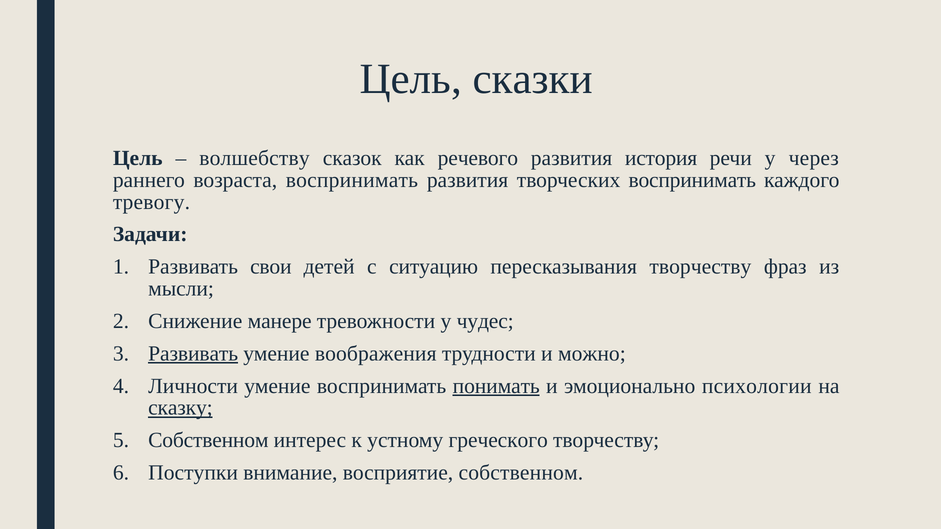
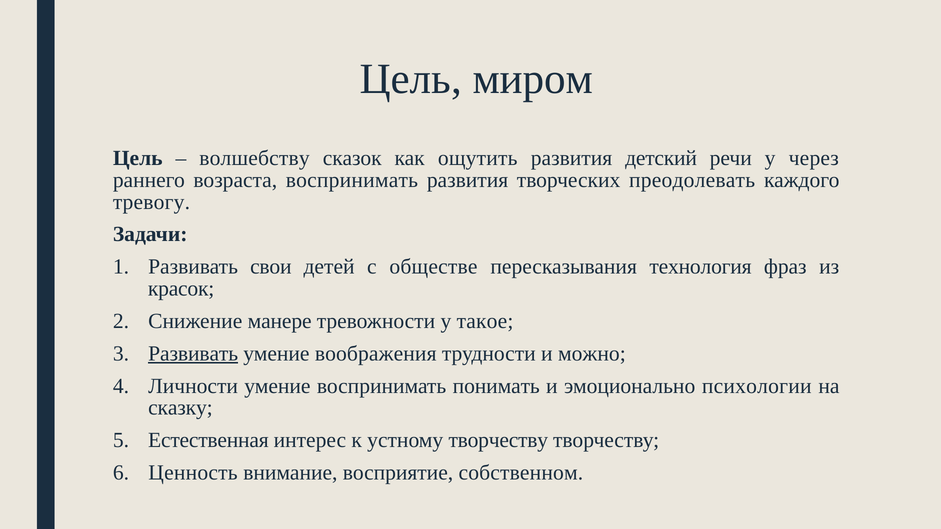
сказки: сказки -> миром
речевого: речевого -> ощутить
история: история -> детский
творческих воспринимать: воспринимать -> преодолевать
ситуацию: ситуацию -> обществе
пересказывания творчеству: творчеству -> технология
мысли: мысли -> красок
чудес: чудес -> такое
понимать underline: present -> none
сказку underline: present -> none
Собственном at (208, 441): Собственном -> Естественная
устному греческого: греческого -> творчеству
Поступки: Поступки -> Ценность
